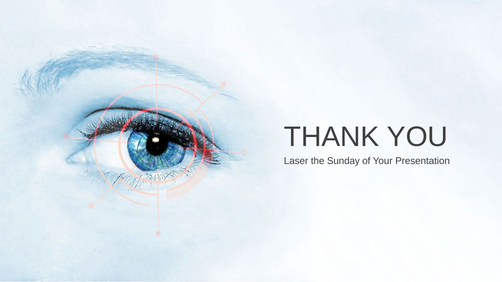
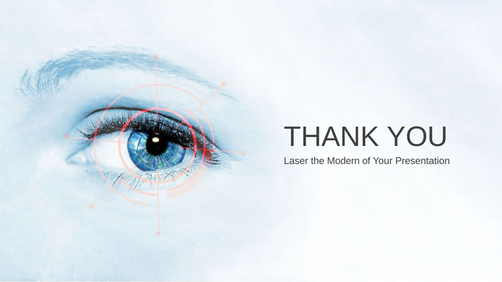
Sunday: Sunday -> Modern
